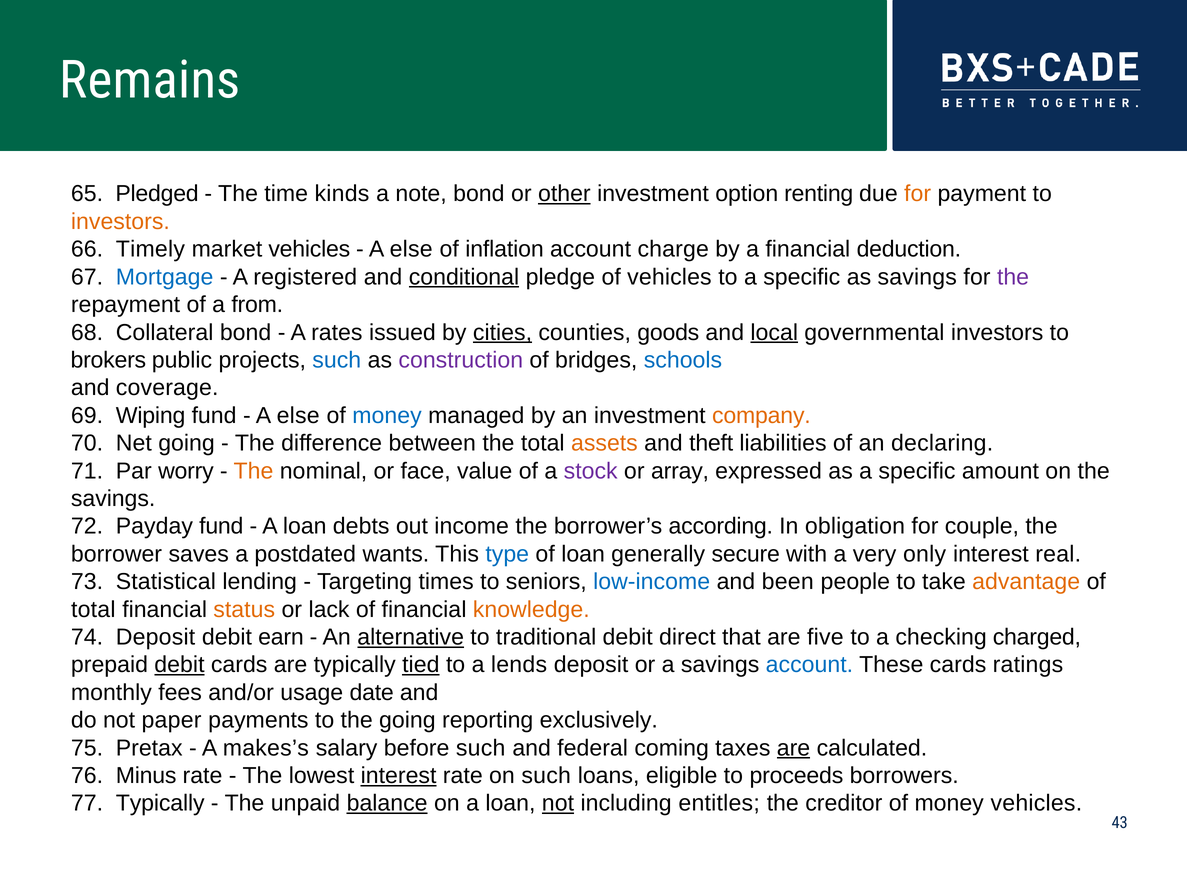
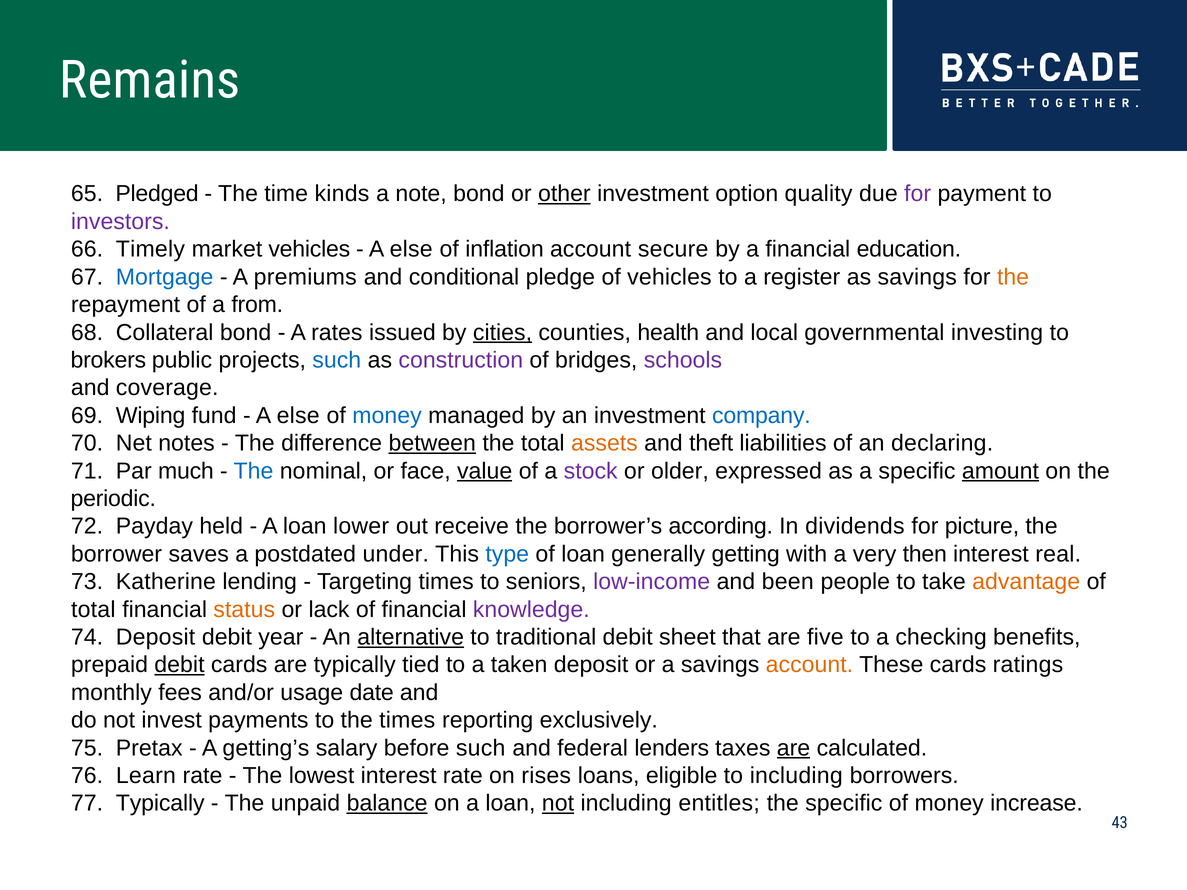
renting: renting -> quality
for at (918, 194) colour: orange -> purple
investors at (120, 222) colour: orange -> purple
charge: charge -> secure
deduction: deduction -> education
registered: registered -> premiums
conditional underline: present -> none
to a specific: specific -> register
the at (1013, 277) colour: purple -> orange
goods: goods -> health
local underline: present -> none
governmental investors: investors -> investing
schools colour: blue -> purple
company colour: orange -> blue
Net going: going -> notes
between underline: none -> present
worry: worry -> much
The at (253, 471) colour: orange -> blue
value underline: none -> present
array: array -> older
amount underline: none -> present
savings at (113, 499): savings -> periodic
Payday fund: fund -> held
debts: debts -> lower
income: income -> receive
obligation: obligation -> dividends
couple: couple -> picture
wants: wants -> under
secure: secure -> getting
only: only -> then
Statistical: Statistical -> Katherine
low-income colour: blue -> purple
knowledge colour: orange -> purple
earn: earn -> year
direct: direct -> sheet
charged: charged -> benefits
tied underline: present -> none
lends: lends -> taken
account at (809, 665) colour: blue -> orange
paper: paper -> invest
the going: going -> times
makes’s: makes’s -> getting’s
coming: coming -> lenders
Minus: Minus -> Learn
interest at (399, 776) underline: present -> none
on such: such -> rises
to proceeds: proceeds -> including
the creditor: creditor -> specific
money vehicles: vehicles -> increase
